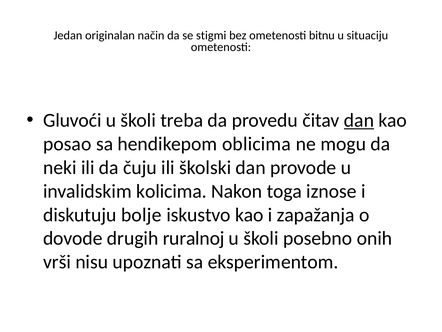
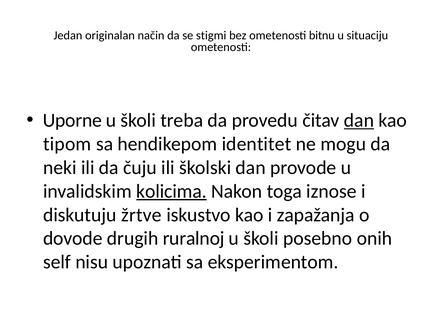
Gluvoći: Gluvoći -> Uporne
posao: posao -> tipom
oblicima: oblicima -> identitet
kolicima underline: none -> present
bolje: bolje -> žrtve
vrši: vrši -> self
